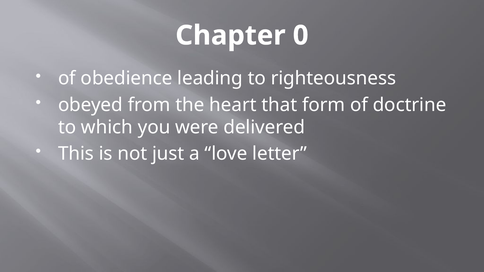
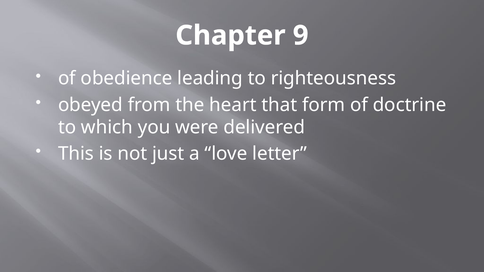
0: 0 -> 9
